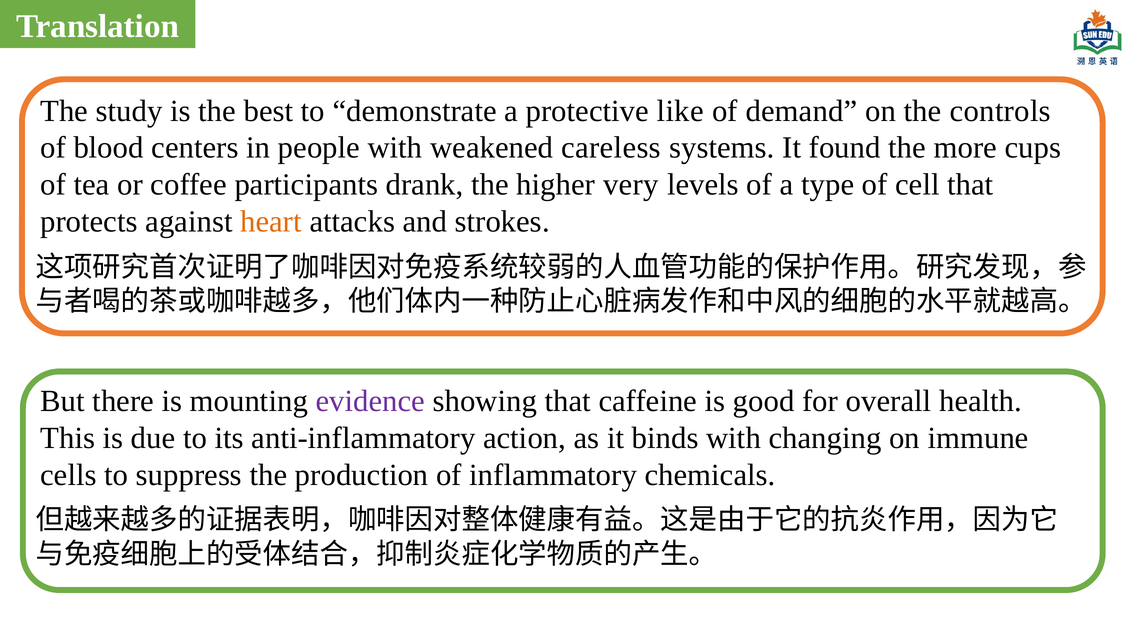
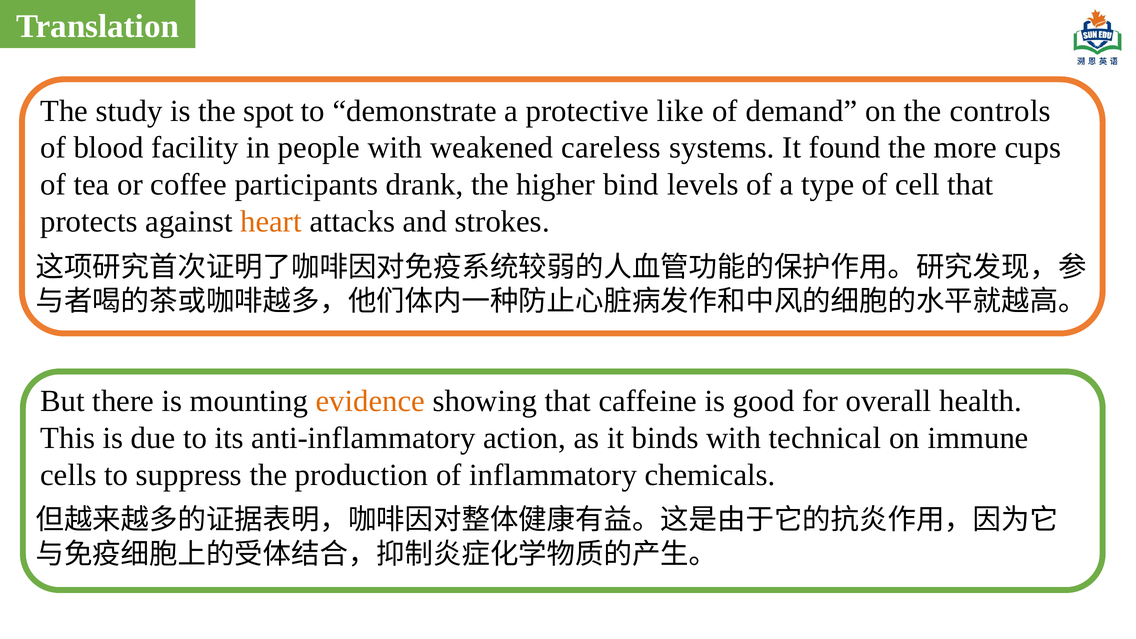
best: best -> spot
centers: centers -> facility
very: very -> bind
evidence colour: purple -> orange
changing: changing -> technical
